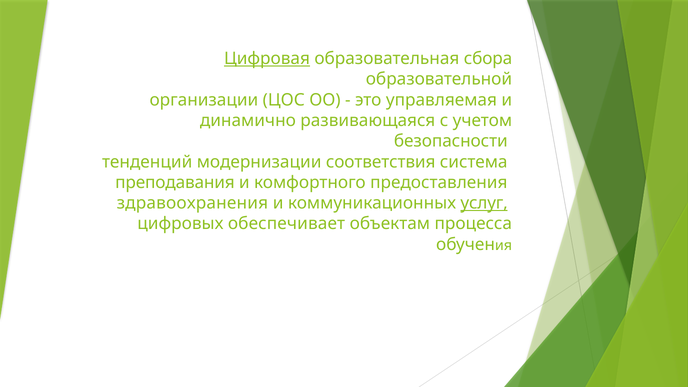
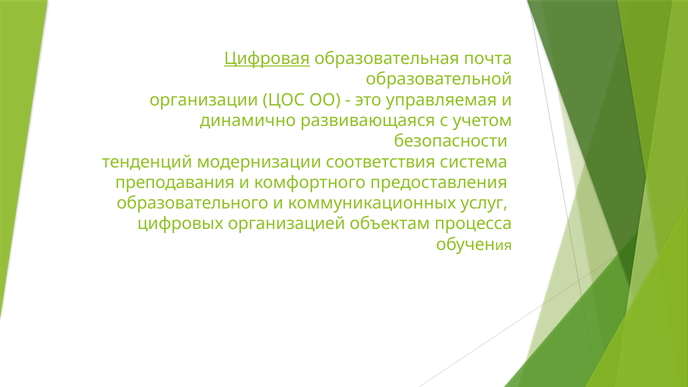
сбора: сбора -> почта
здравоохранения: здравоохранения -> образовательного
услуг underline: present -> none
обеспечивает: обеспечивает -> организацией
